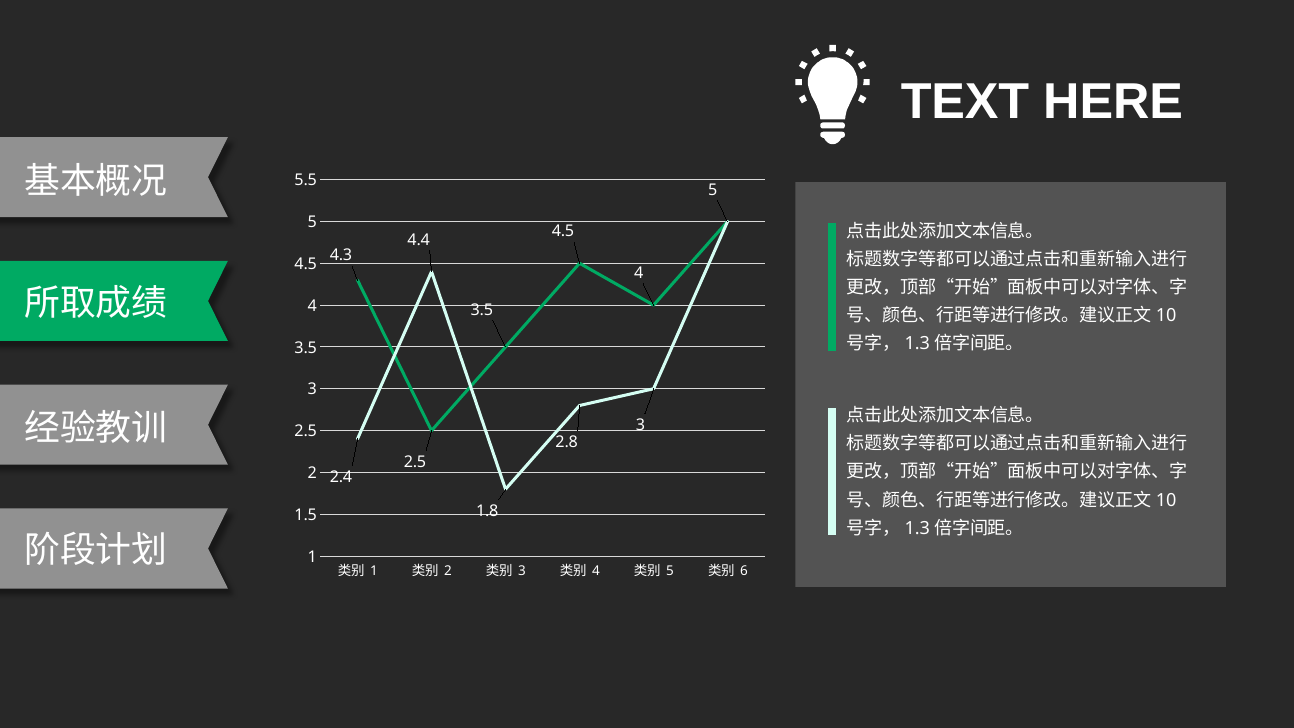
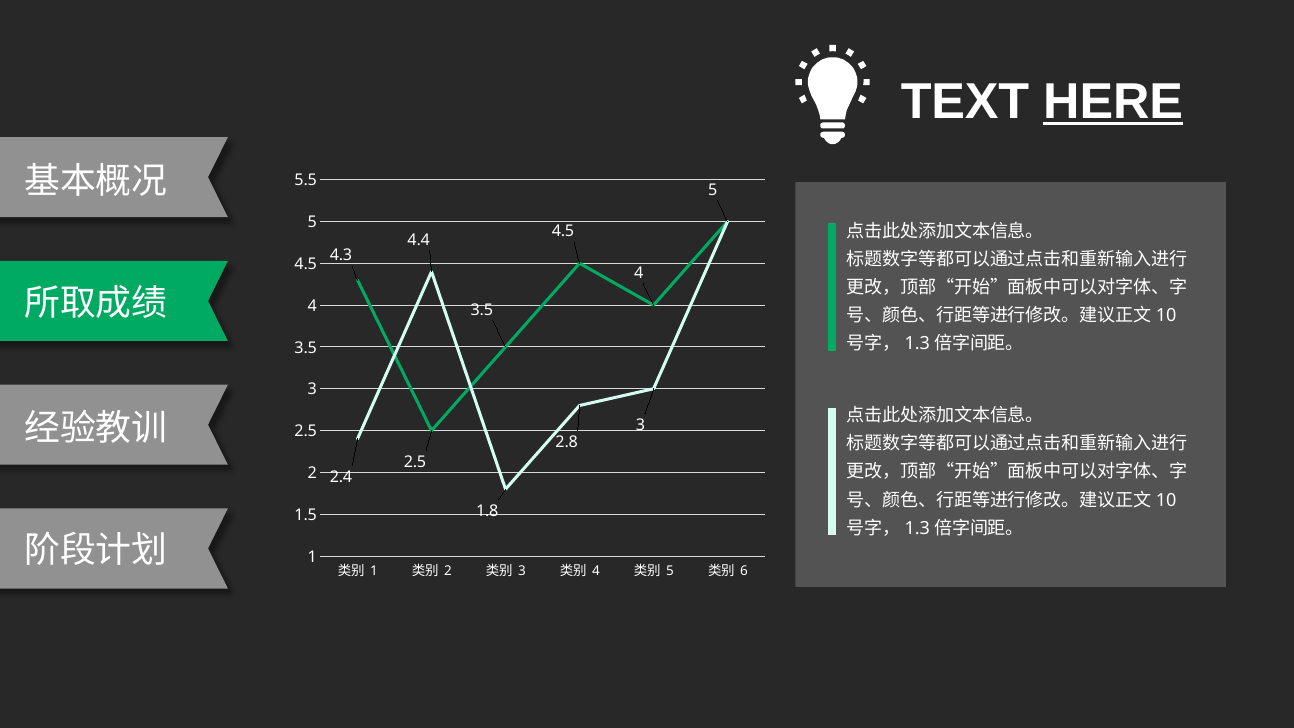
HERE underline: none -> present
